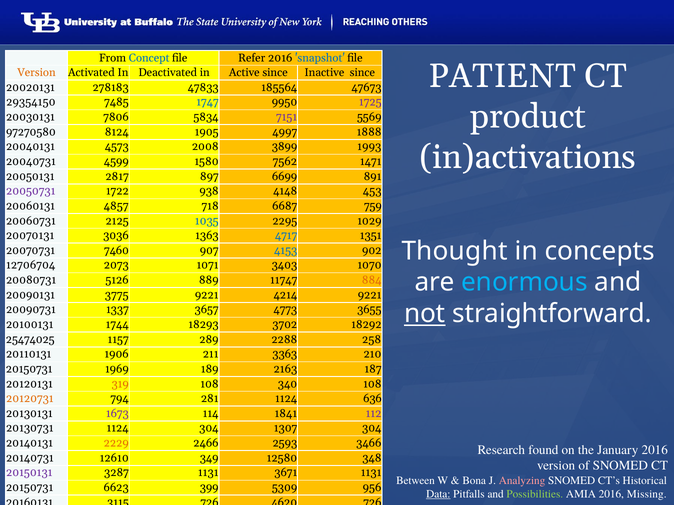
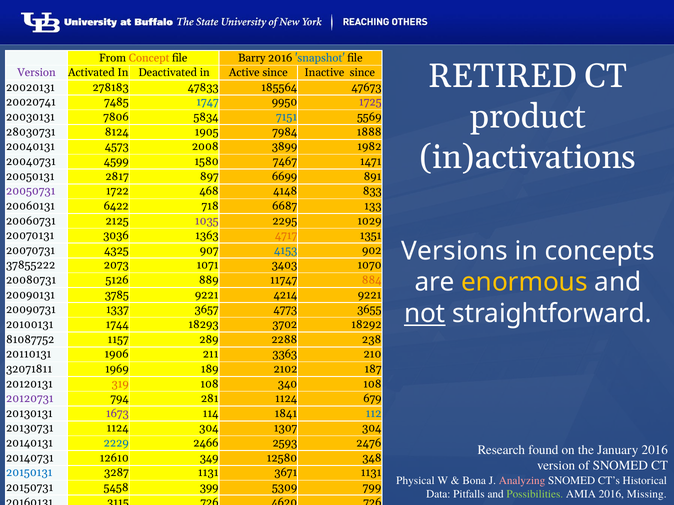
Concept colour: blue -> orange
Refer: Refer -> Barry
PATIENT: PATIENT -> RETIRED
Version at (36, 73) colour: orange -> purple
29354150: 29354150 -> 20020741
7151 colour: purple -> blue
97270580: 97270580 -> 28030731
4997: 4997 -> 7984
1993: 1993 -> 1982
7562: 7562 -> 7467
938: 938 -> 468
453: 453 -> 833
4857: 4857 -> 6422
759: 759 -> 133
1035 colour: blue -> purple
4717 colour: blue -> orange
Thought: Thought -> Versions
7460: 7460 -> 4325
12706704: 12706704 -> 37855222
enormous colour: light blue -> yellow
3775: 3775 -> 3785
25474025: 25474025 -> 81087752
258: 258 -> 238
20150731 at (29, 369): 20150731 -> 32071811
2163: 2163 -> 2102
20120731 colour: orange -> purple
636: 636 -> 679
112 colour: purple -> blue
2229 colour: orange -> blue
3466: 3466 -> 2476
20150131 colour: purple -> blue
Between: Between -> Physical
6623: 6623 -> 5458
956: 956 -> 799
Data underline: present -> none
